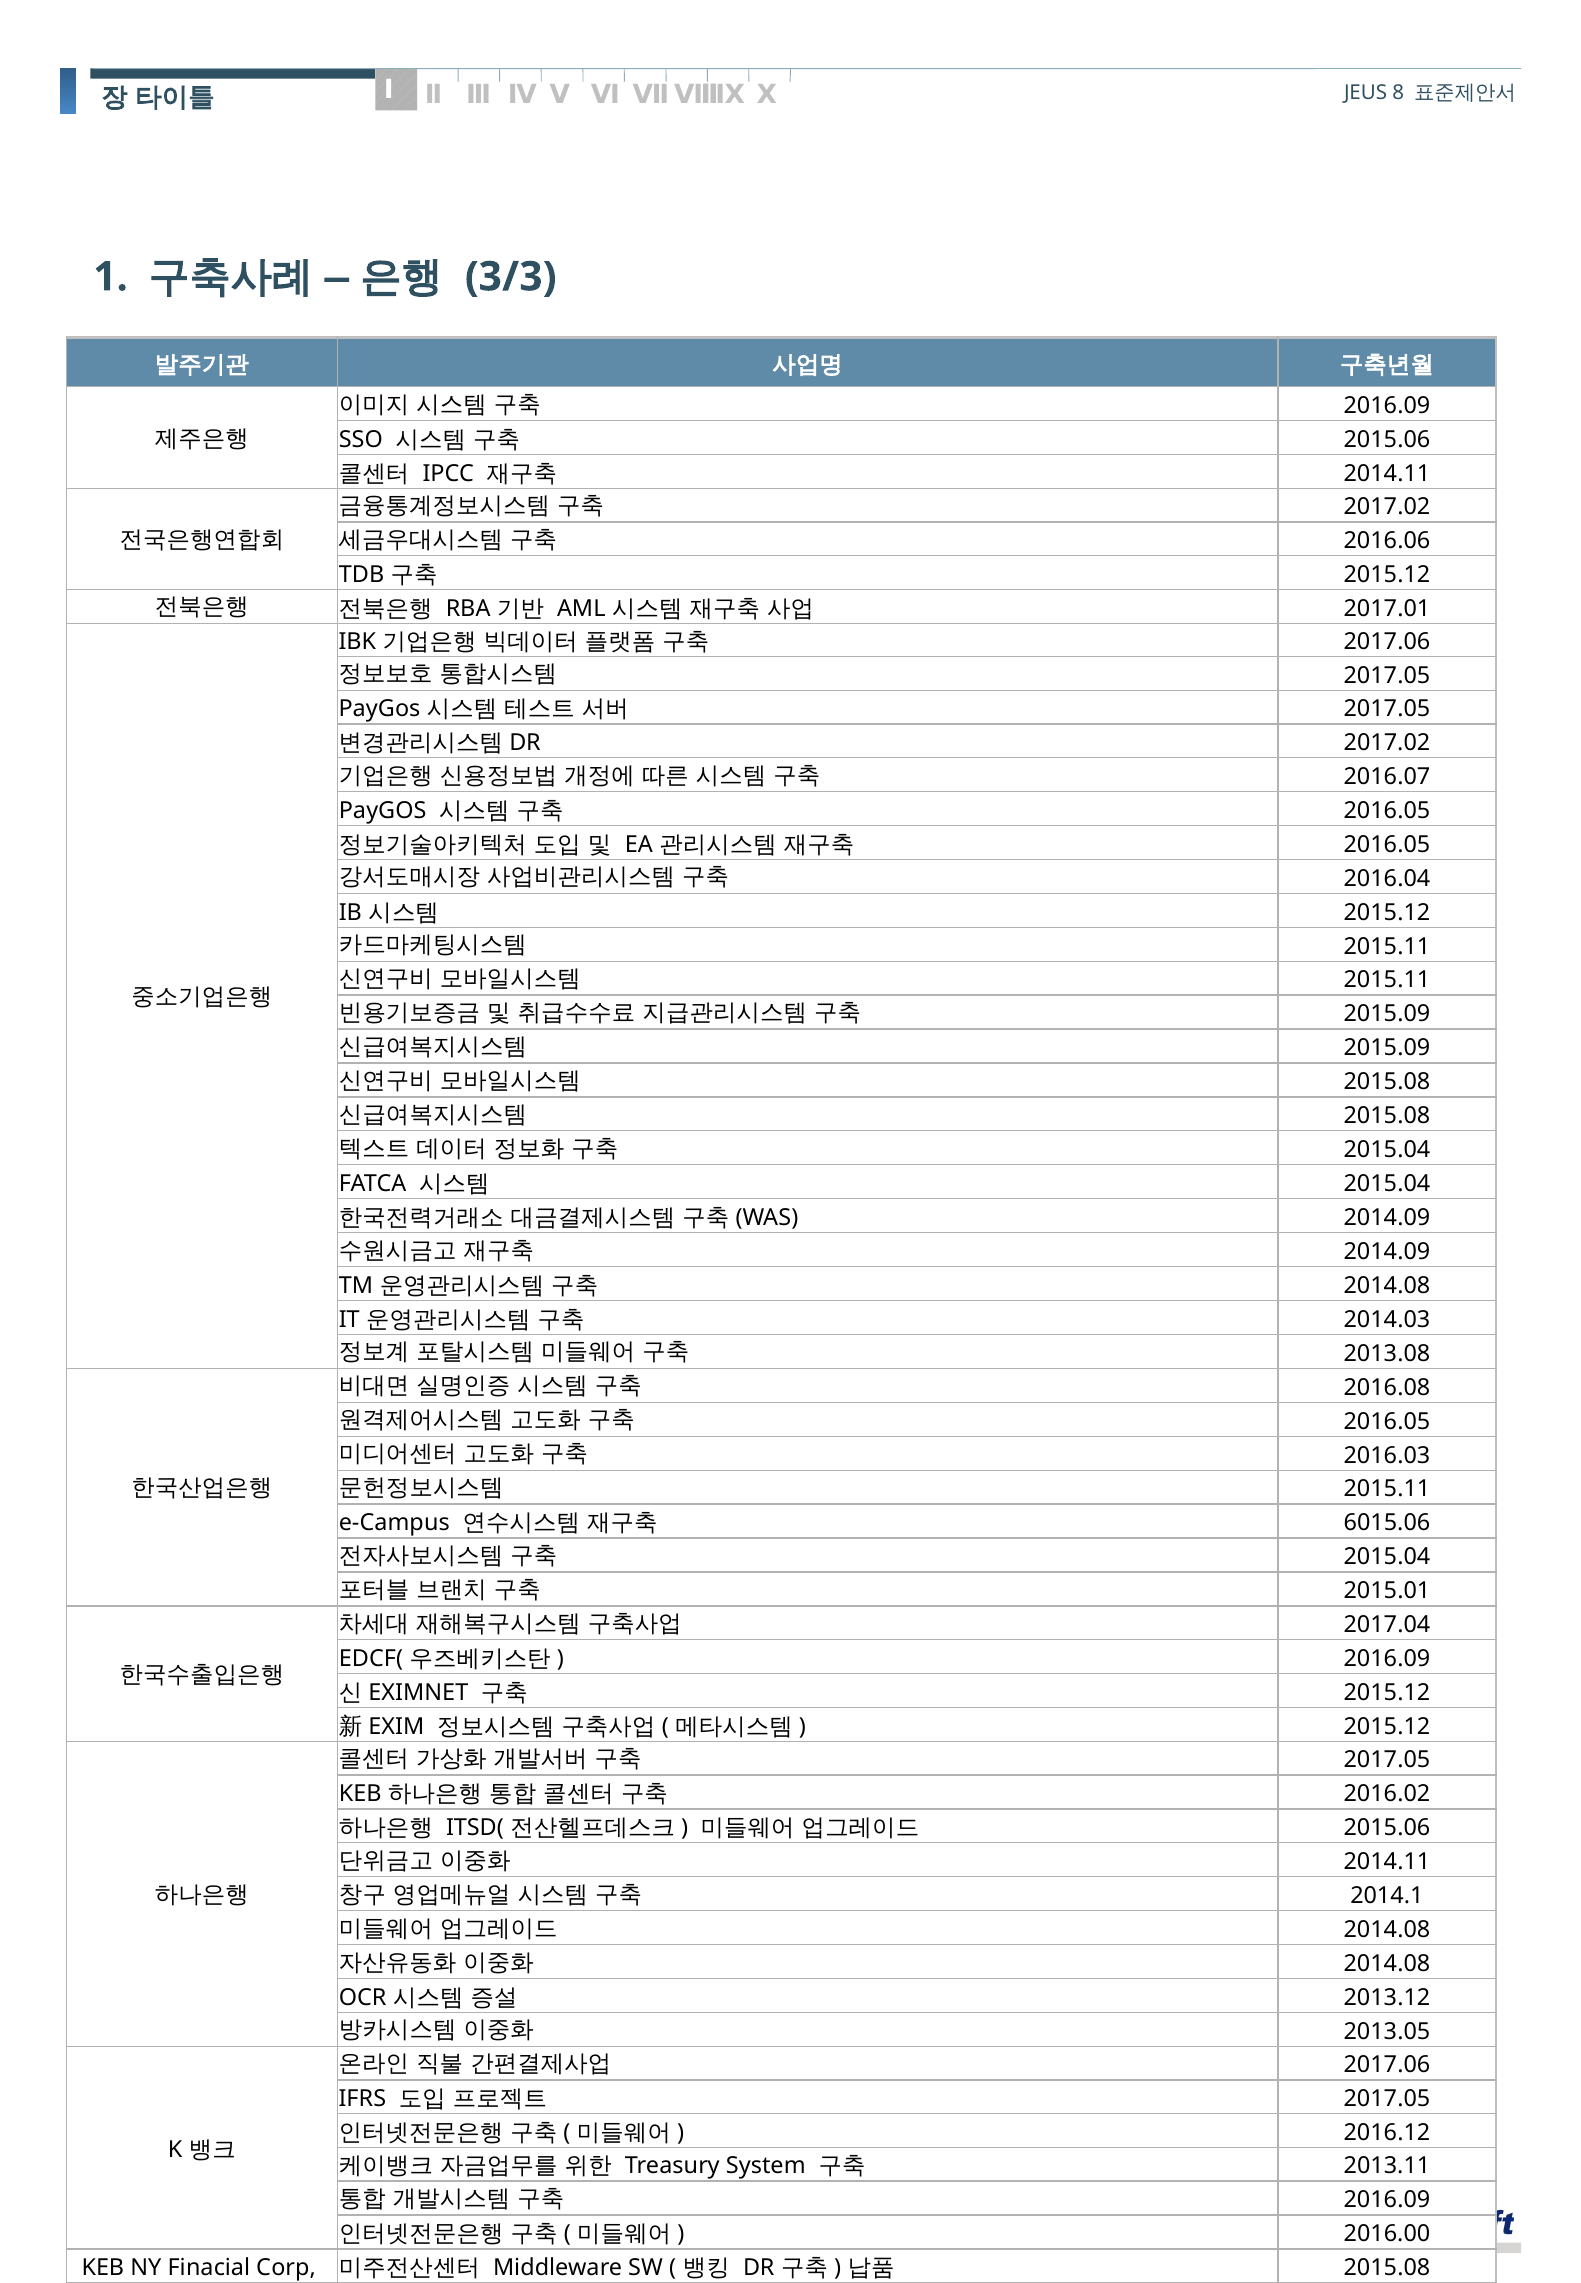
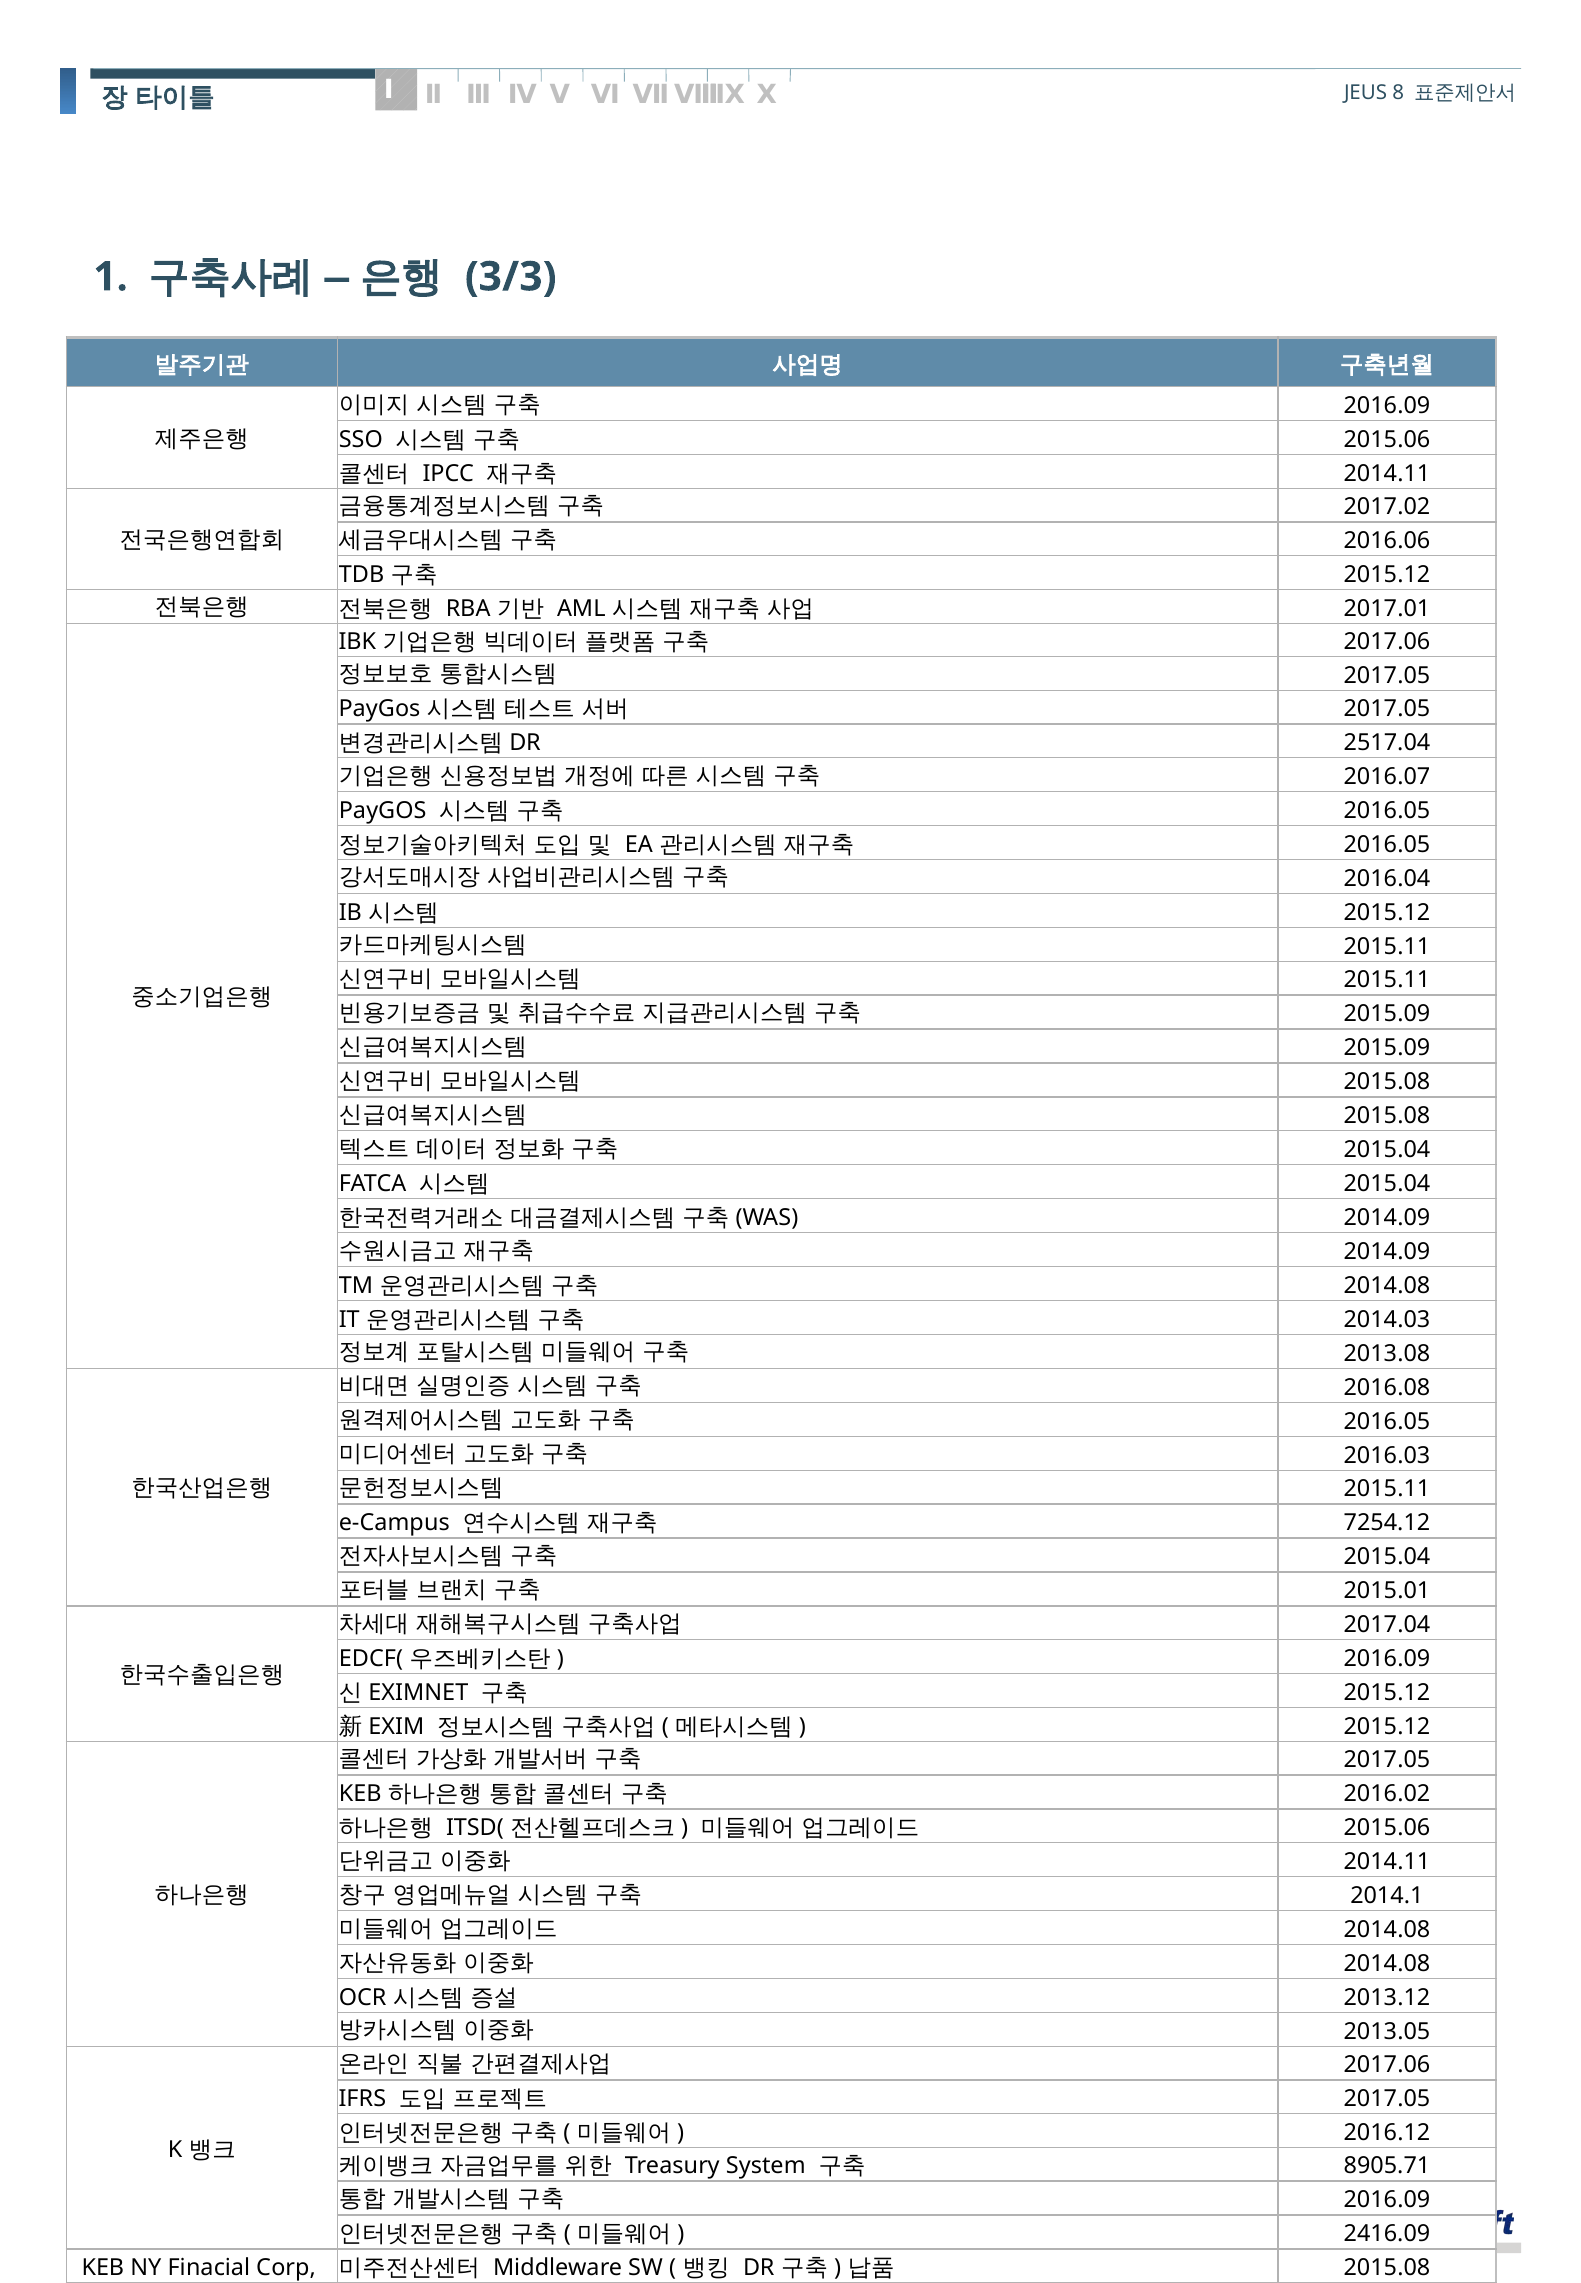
2017.02 at (1387, 743): 2017.02 -> 2517.04
6015.06: 6015.06 -> 7254.12
2013.11: 2013.11 -> 8905.71
2016.00: 2016.00 -> 2416.09
